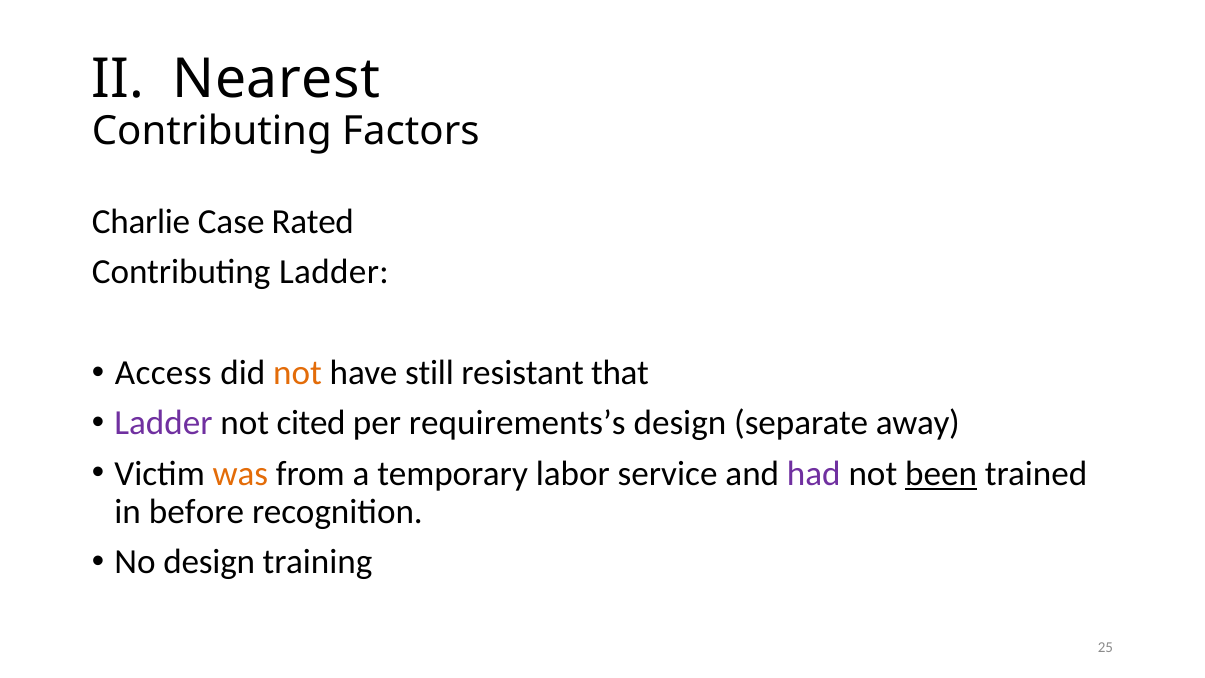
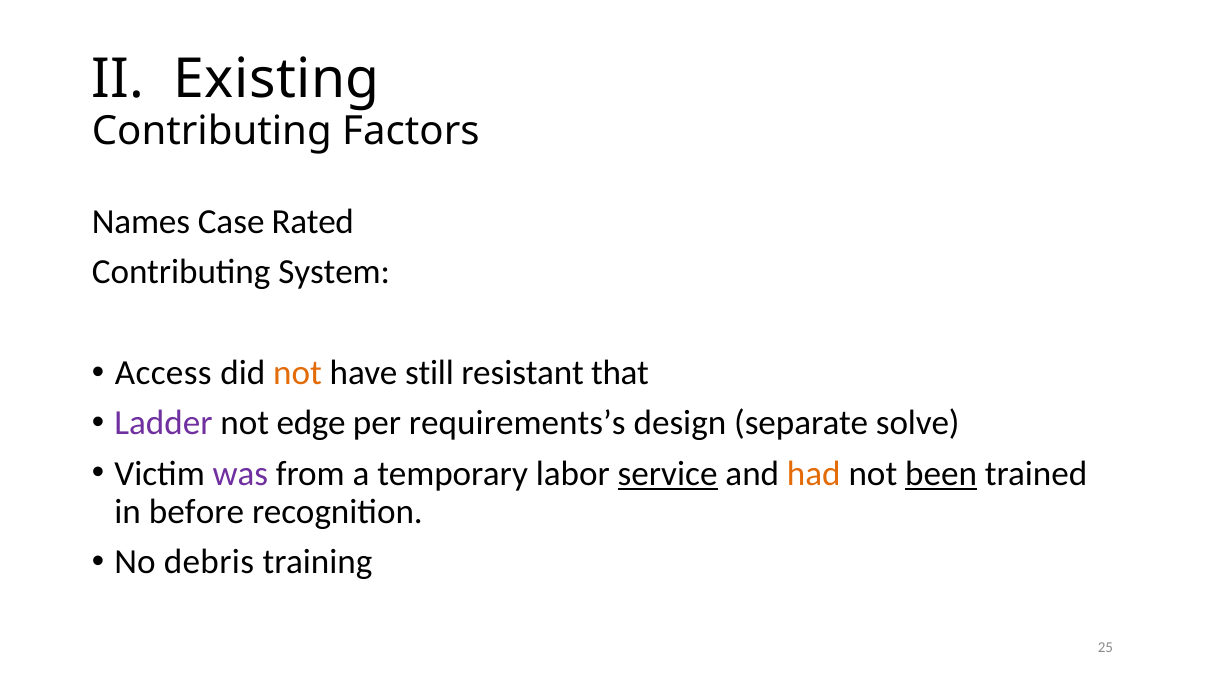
Nearest: Nearest -> Existing
Charlie: Charlie -> Names
Contributing Ladder: Ladder -> System
cited: cited -> edge
away: away -> solve
was colour: orange -> purple
service underline: none -> present
had colour: purple -> orange
No design: design -> debris
